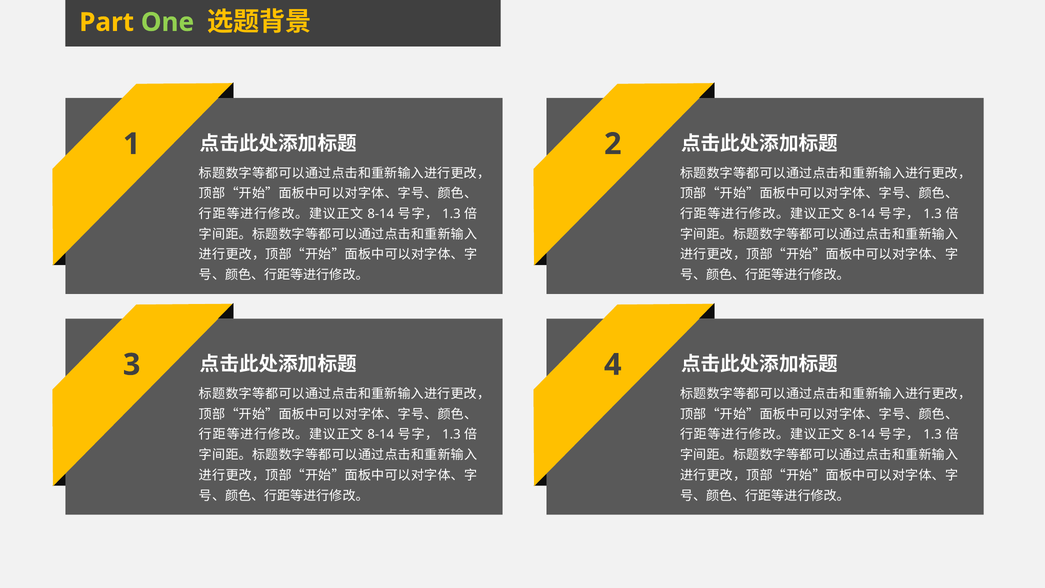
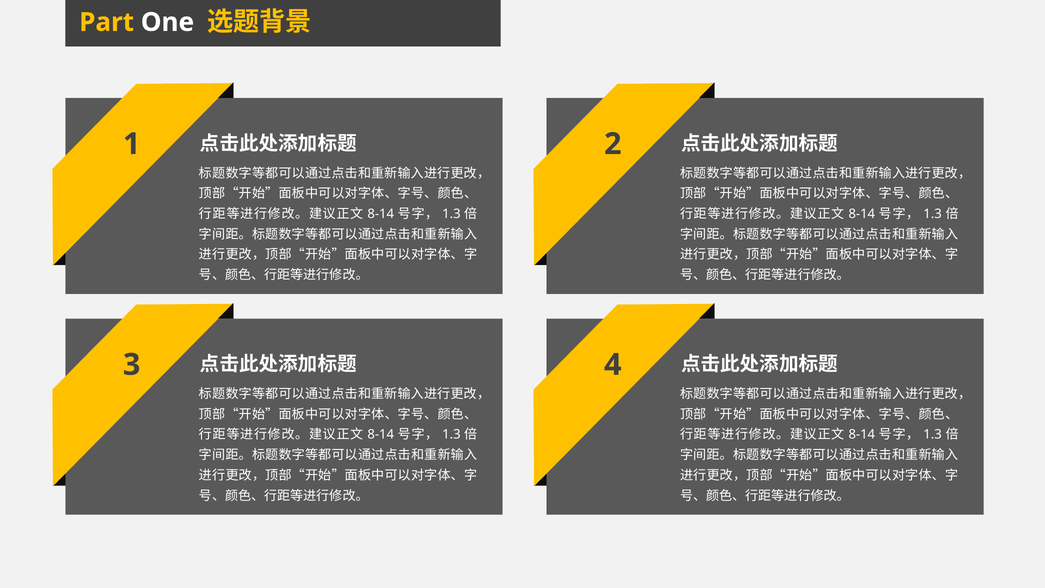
One colour: light green -> white
